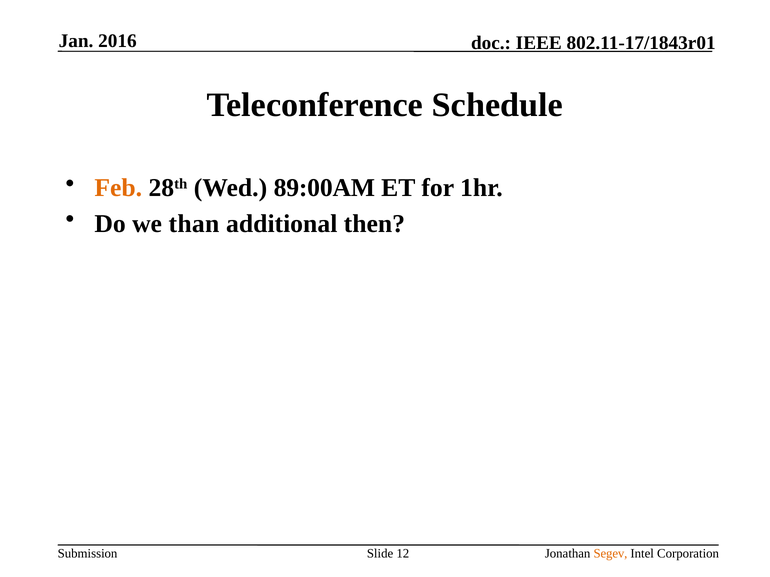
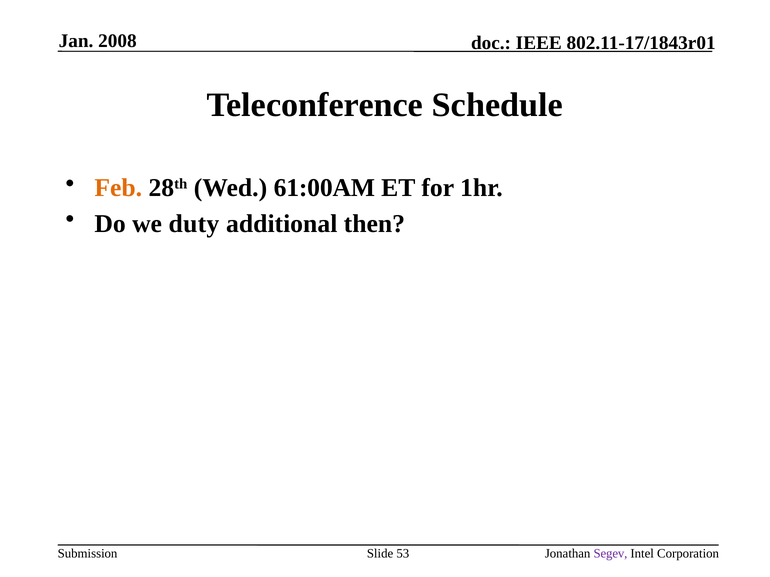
2016: 2016 -> 2008
89:00AM: 89:00AM -> 61:00AM
than: than -> duty
12: 12 -> 53
Segev colour: orange -> purple
